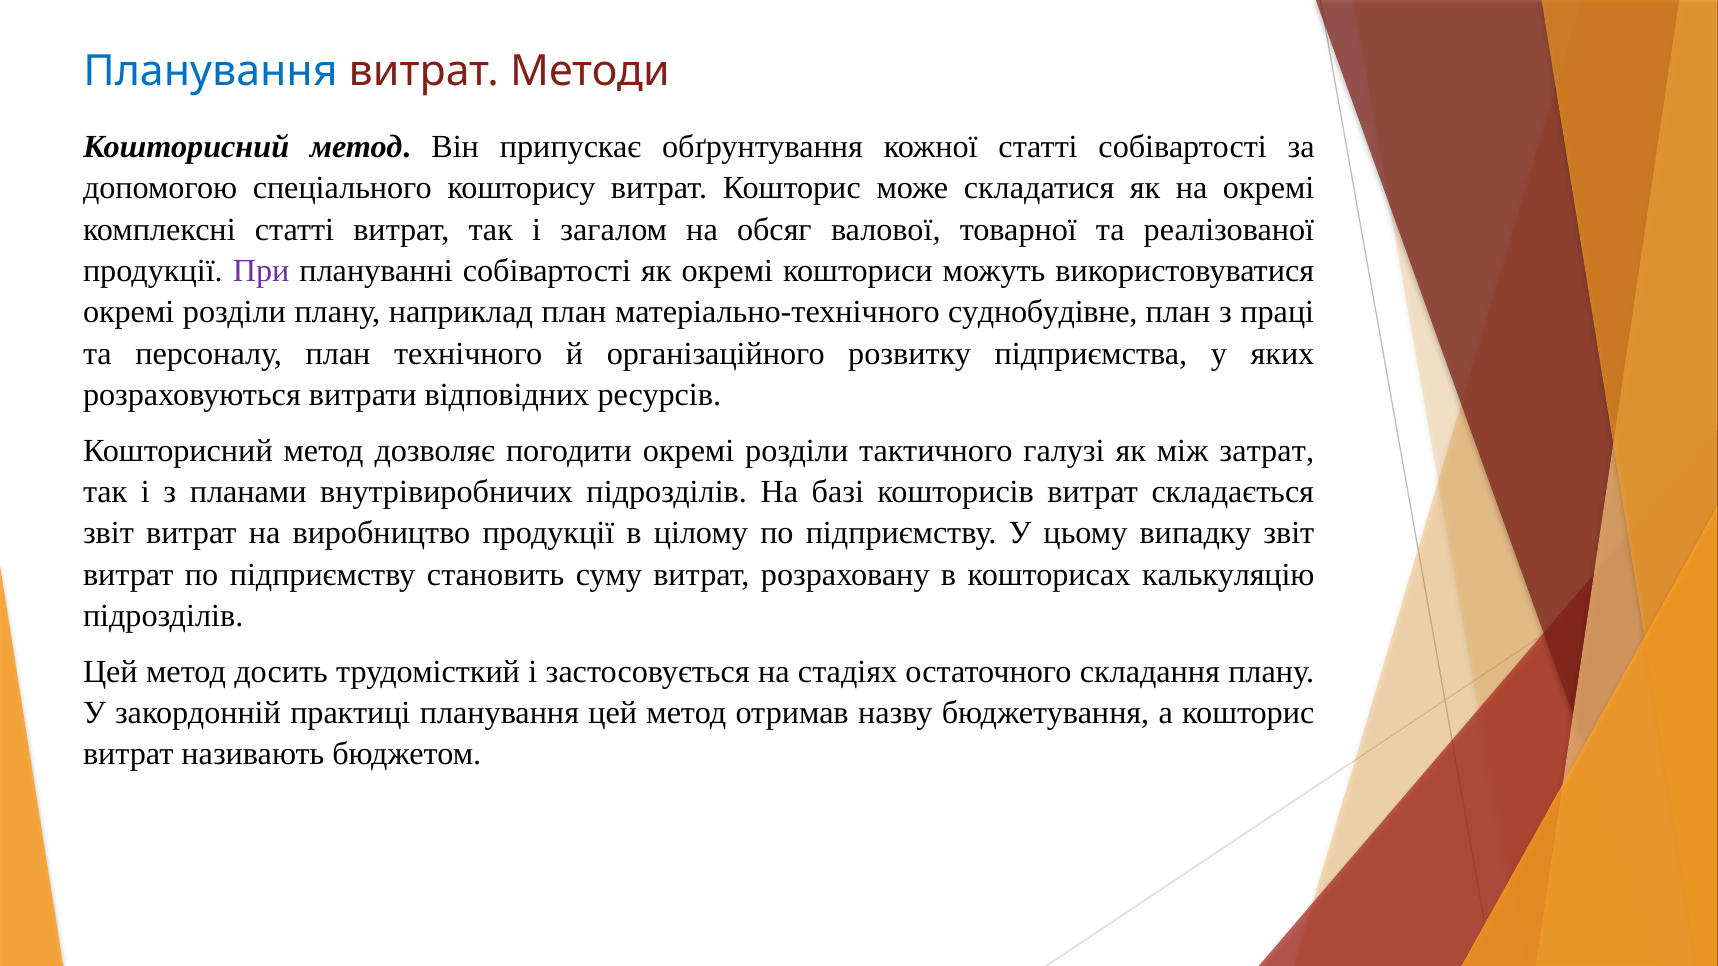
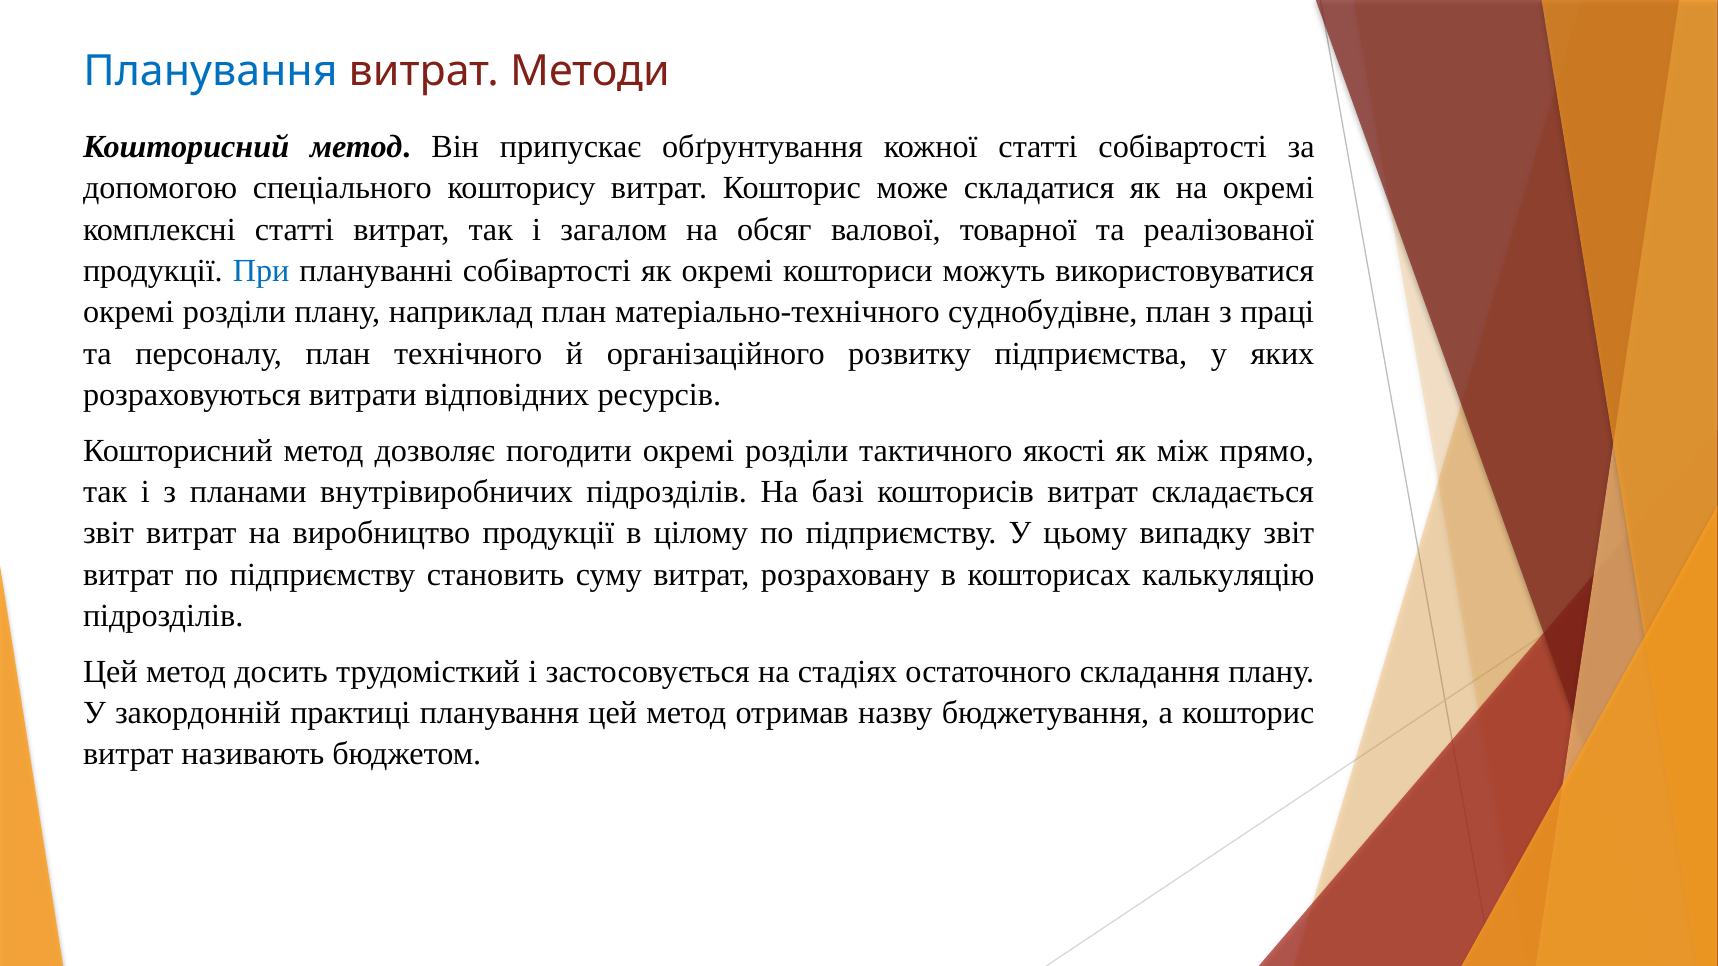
При colour: purple -> blue
галузі: галузі -> якості
затрат: затрат -> прямо
